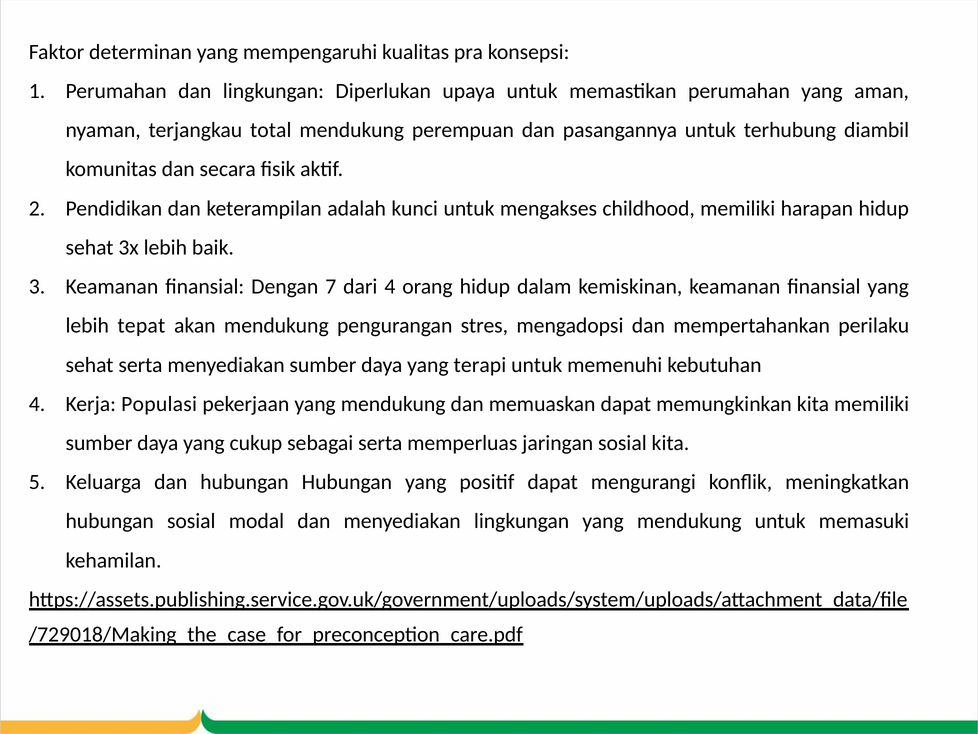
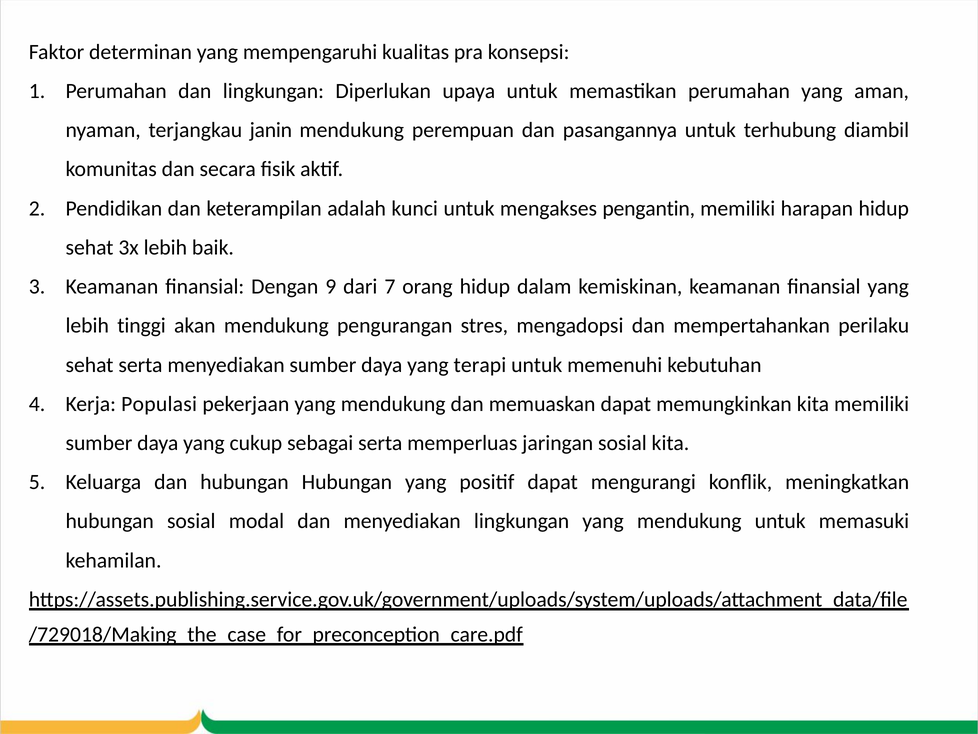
total: total -> janin
childhood: childhood -> pengantin
7: 7 -> 9
dari 4: 4 -> 7
tepat: tepat -> tinggi
